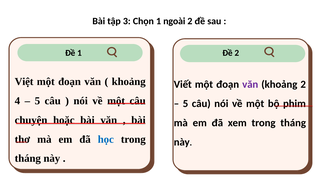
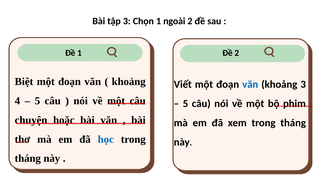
Việt: Việt -> Biệt
văn at (250, 85) colour: purple -> blue
khoảng 2: 2 -> 3
